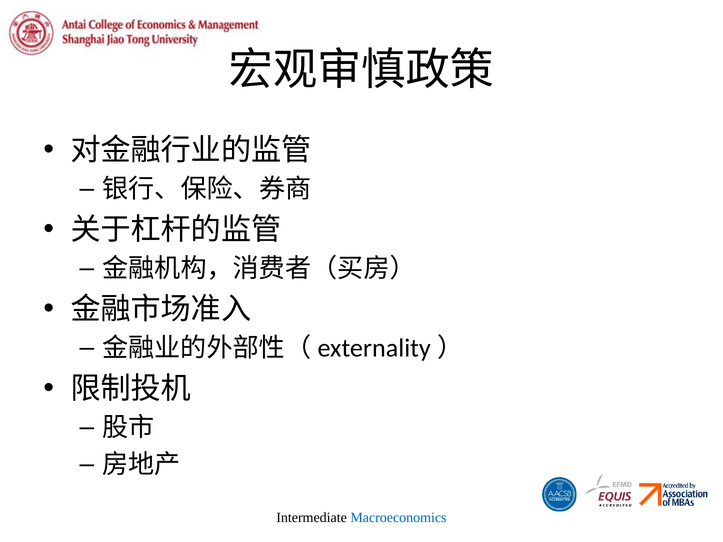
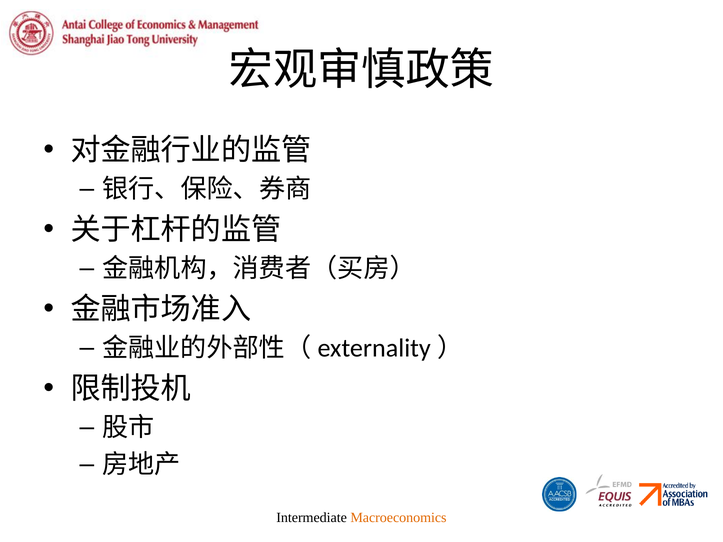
Macroeconomics colour: blue -> orange
